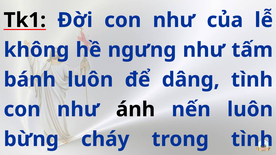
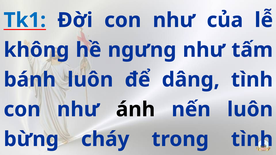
Tk1 colour: black -> blue
